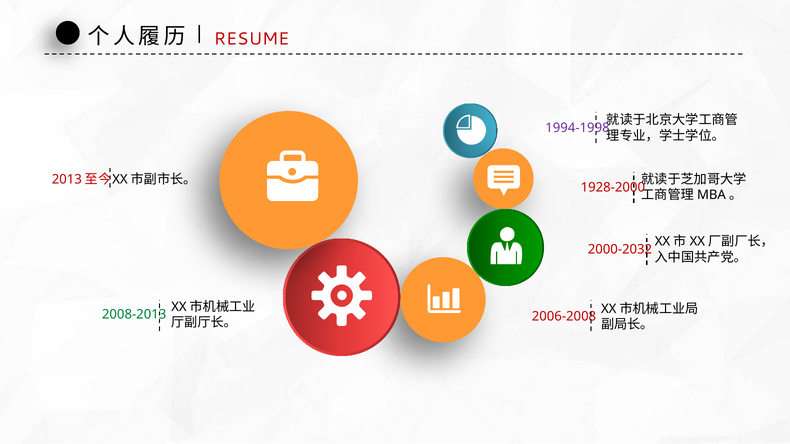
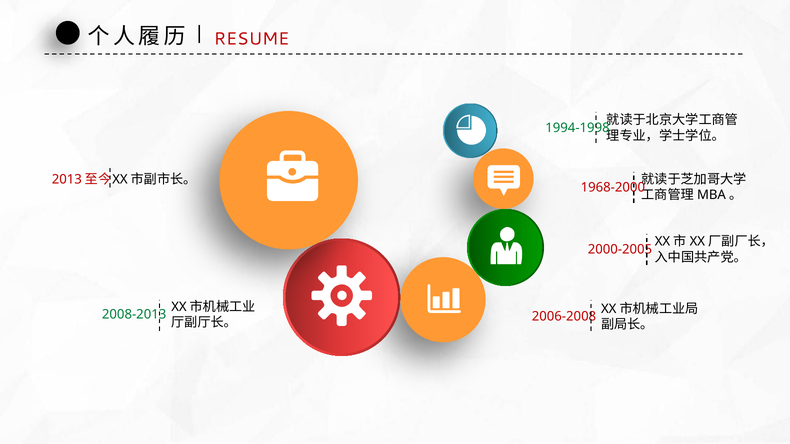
1994-1998 colour: purple -> green
1928-2000: 1928-2000 -> 1968-2000
2000-2032: 2000-2032 -> 2000-2005
